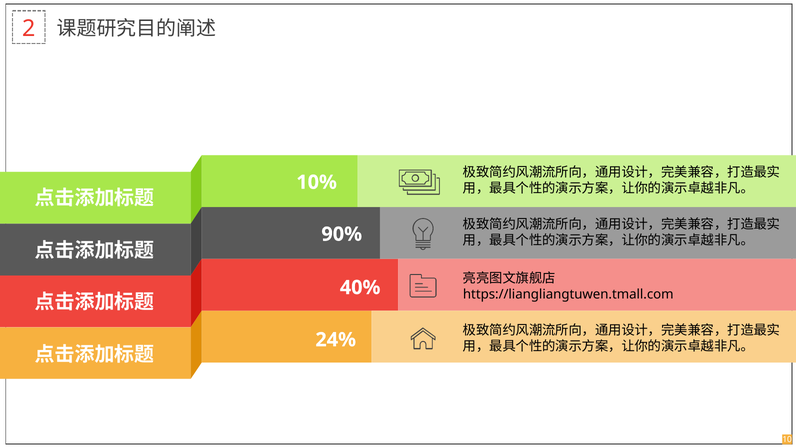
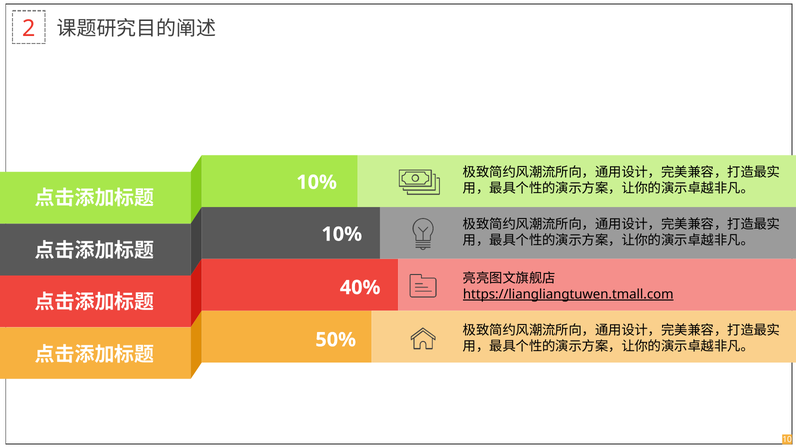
90% at (342, 234): 90% -> 10%
https://liangliangtuwen.tmall.com underline: none -> present
24%: 24% -> 50%
